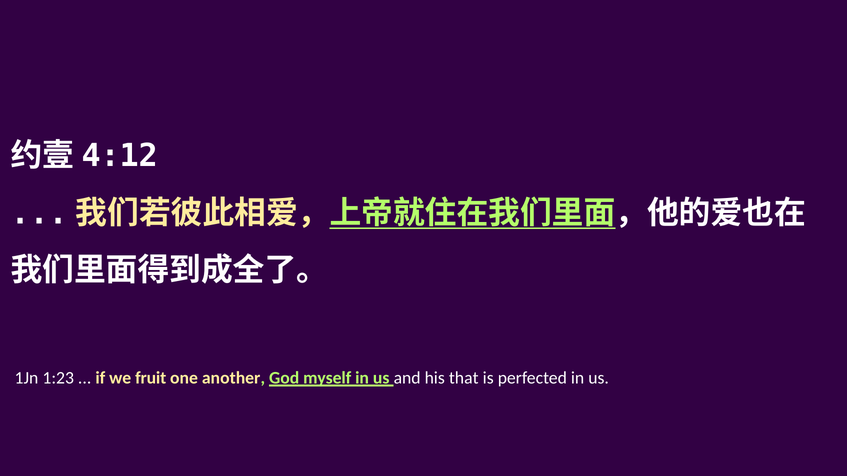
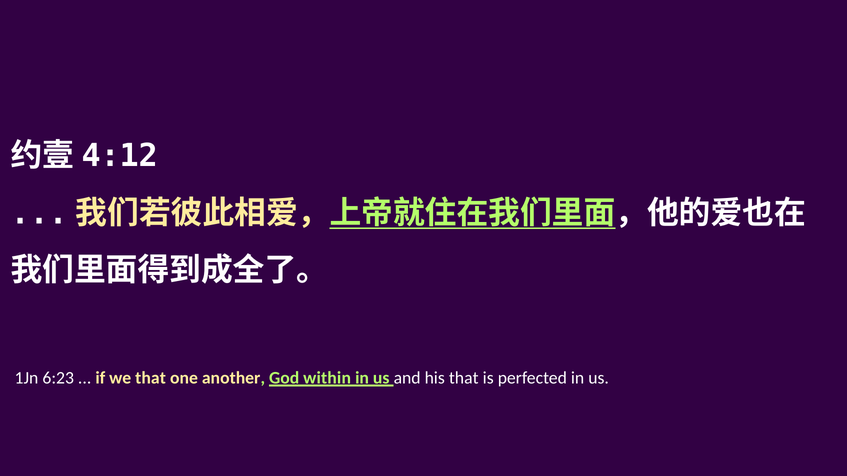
1:23: 1:23 -> 6:23
we fruit: fruit -> that
myself: myself -> within
